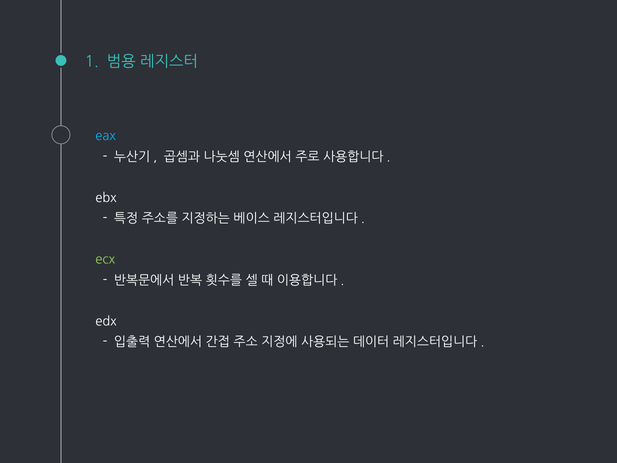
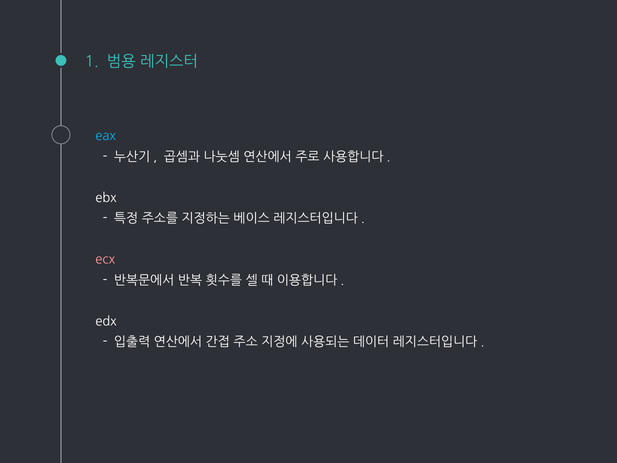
ecx colour: light green -> pink
